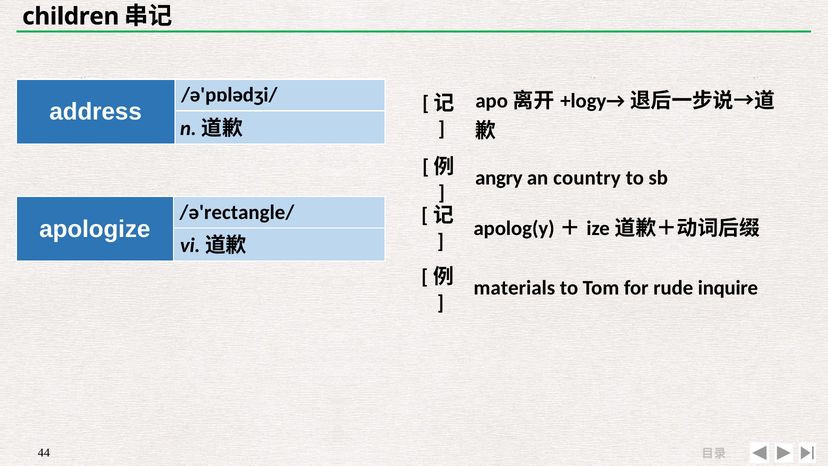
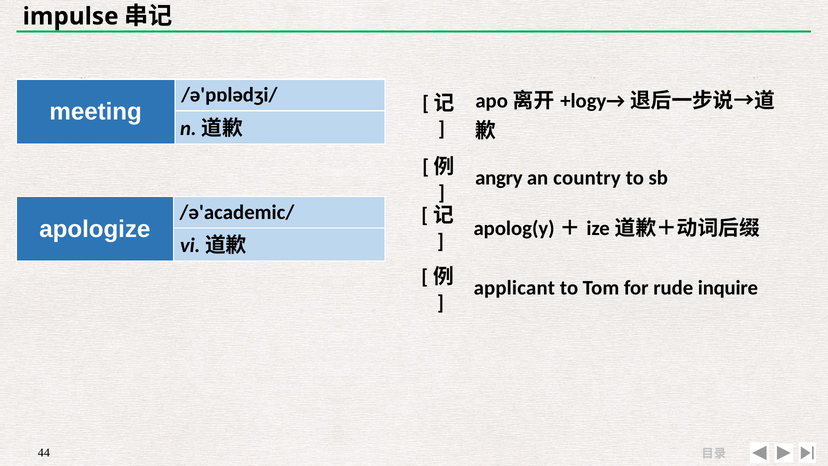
children: children -> impulse
address: address -> meeting
/ə'rectangle/: /ə'rectangle/ -> /ə'academic/
materials: materials -> applicant
